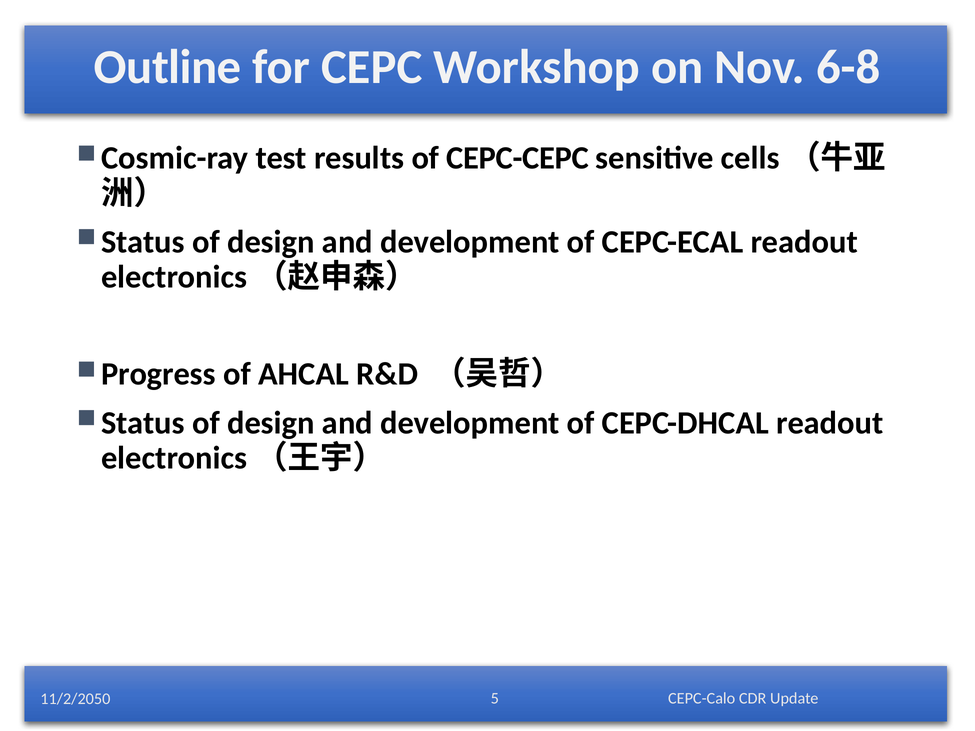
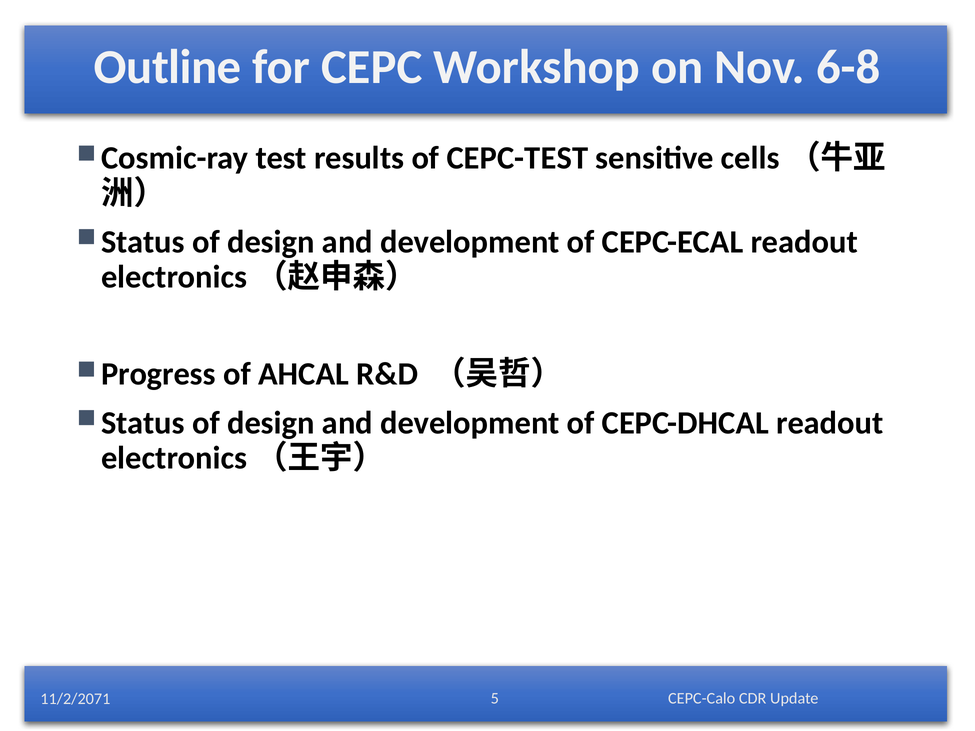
CEPC-CEPC: CEPC-CEPC -> CEPC-TEST
11/2/2050: 11/2/2050 -> 11/2/2071
